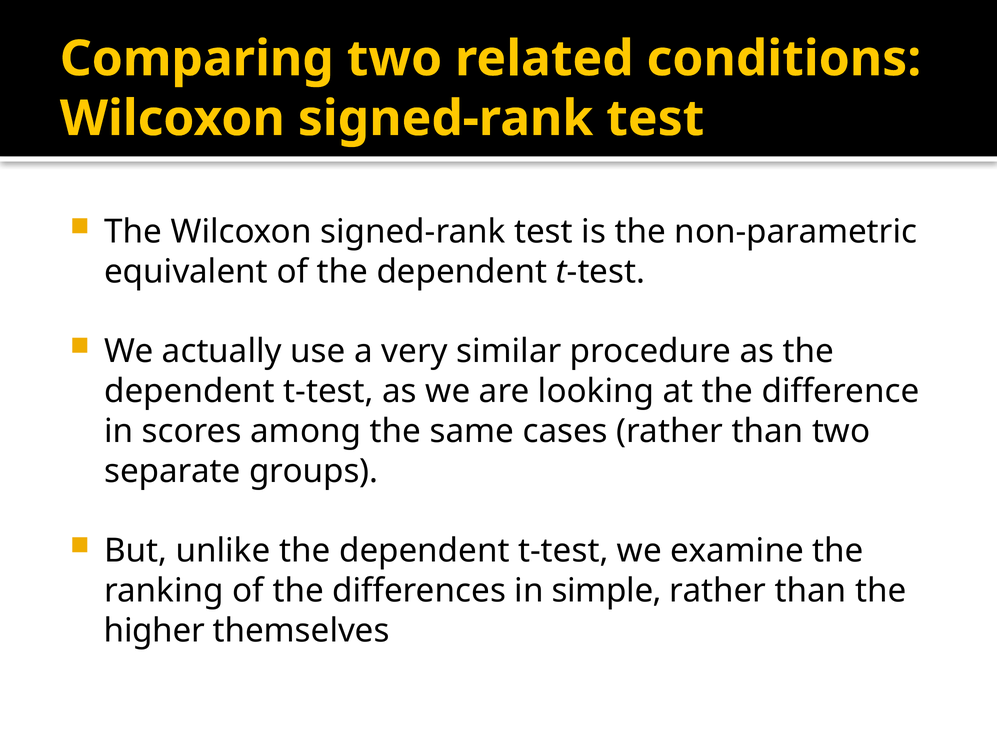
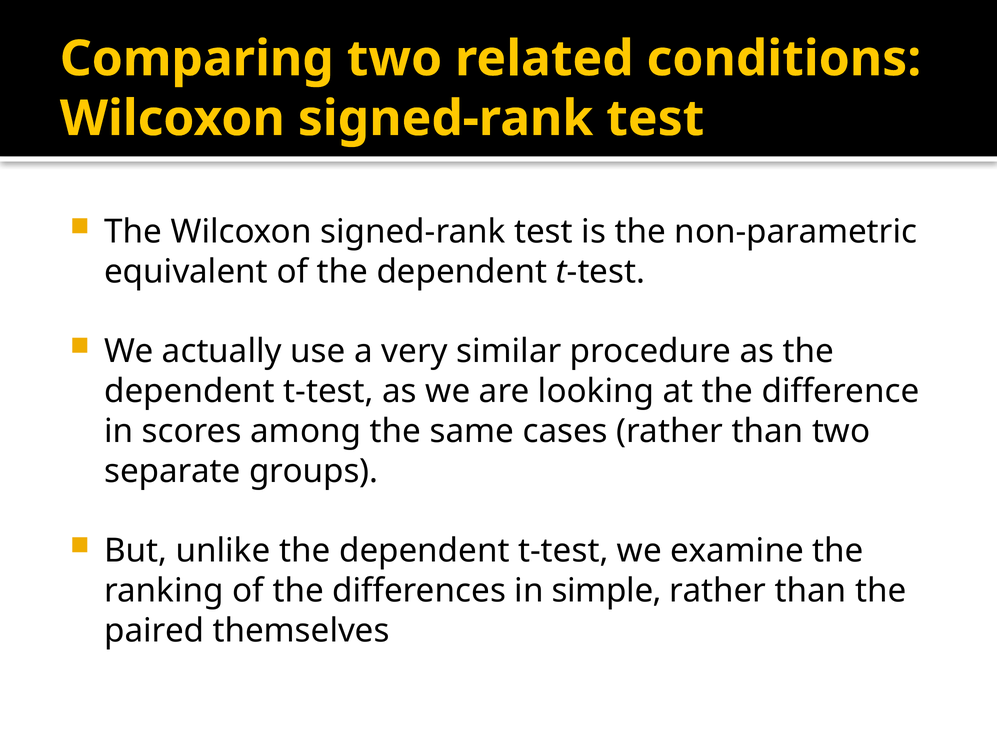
higher: higher -> paired
